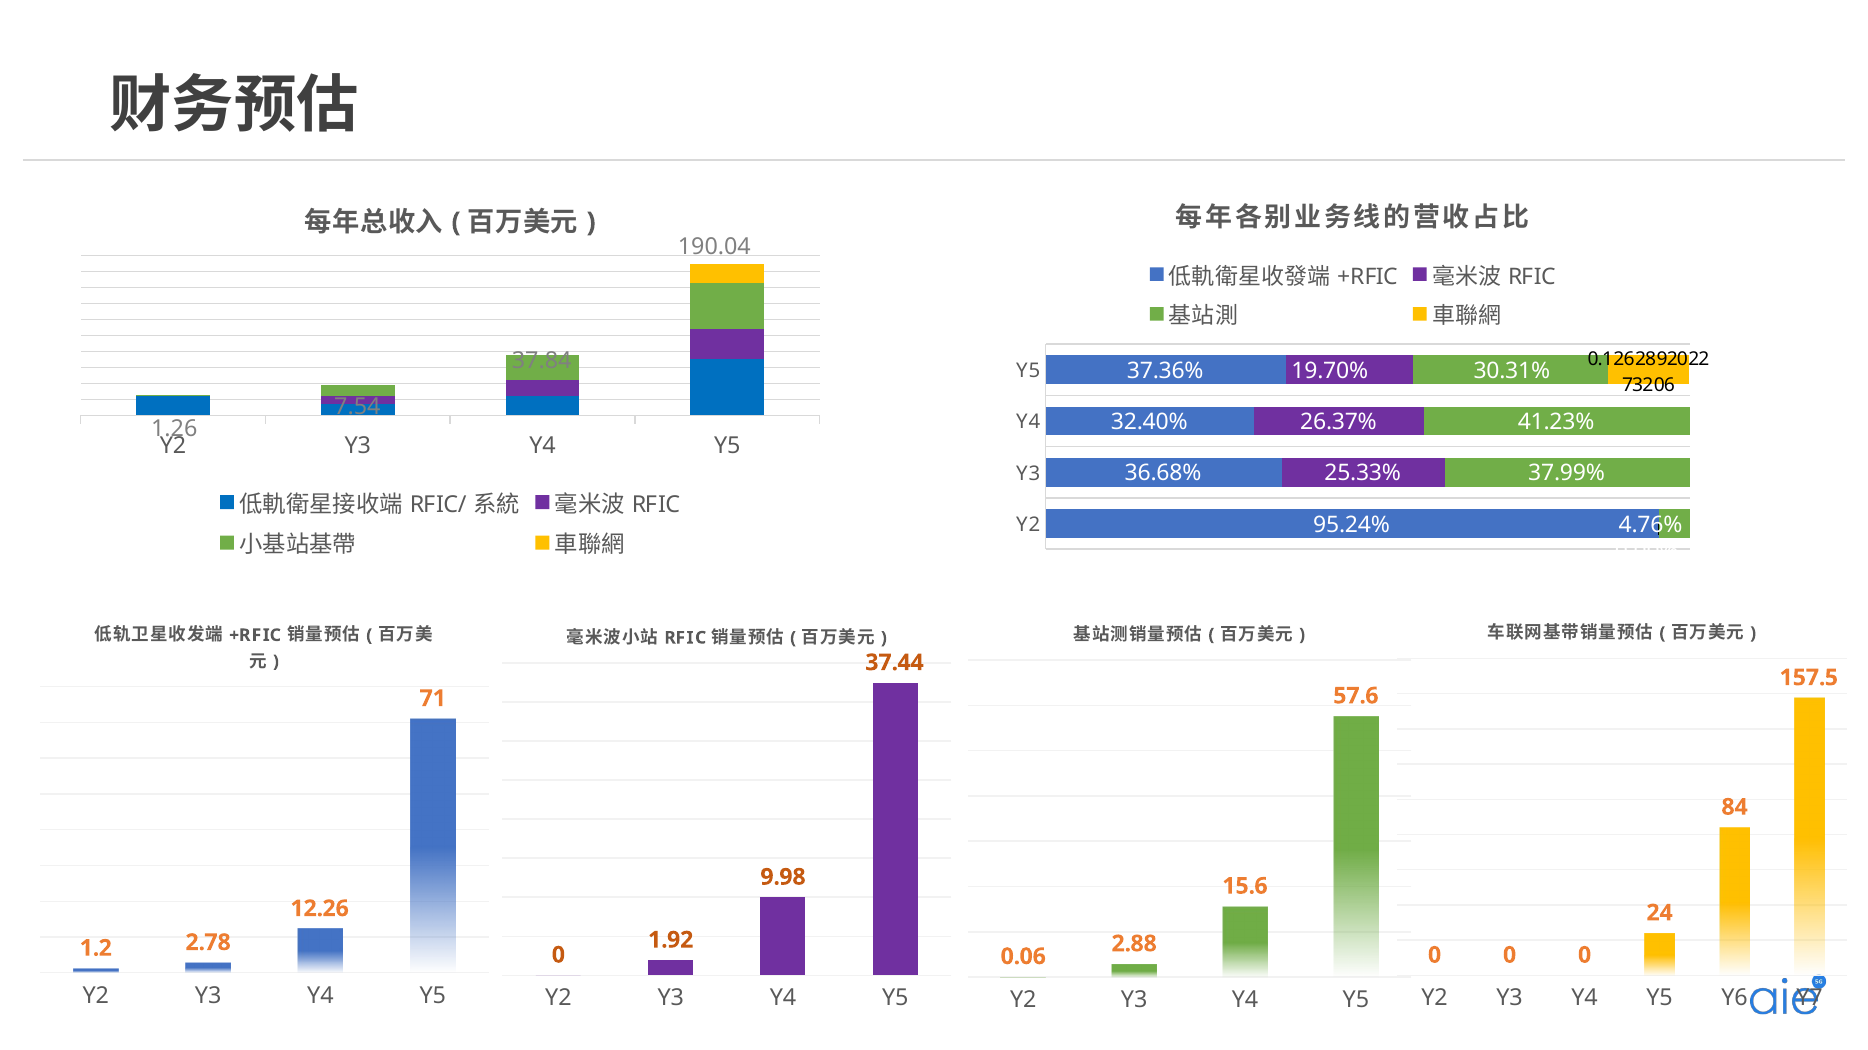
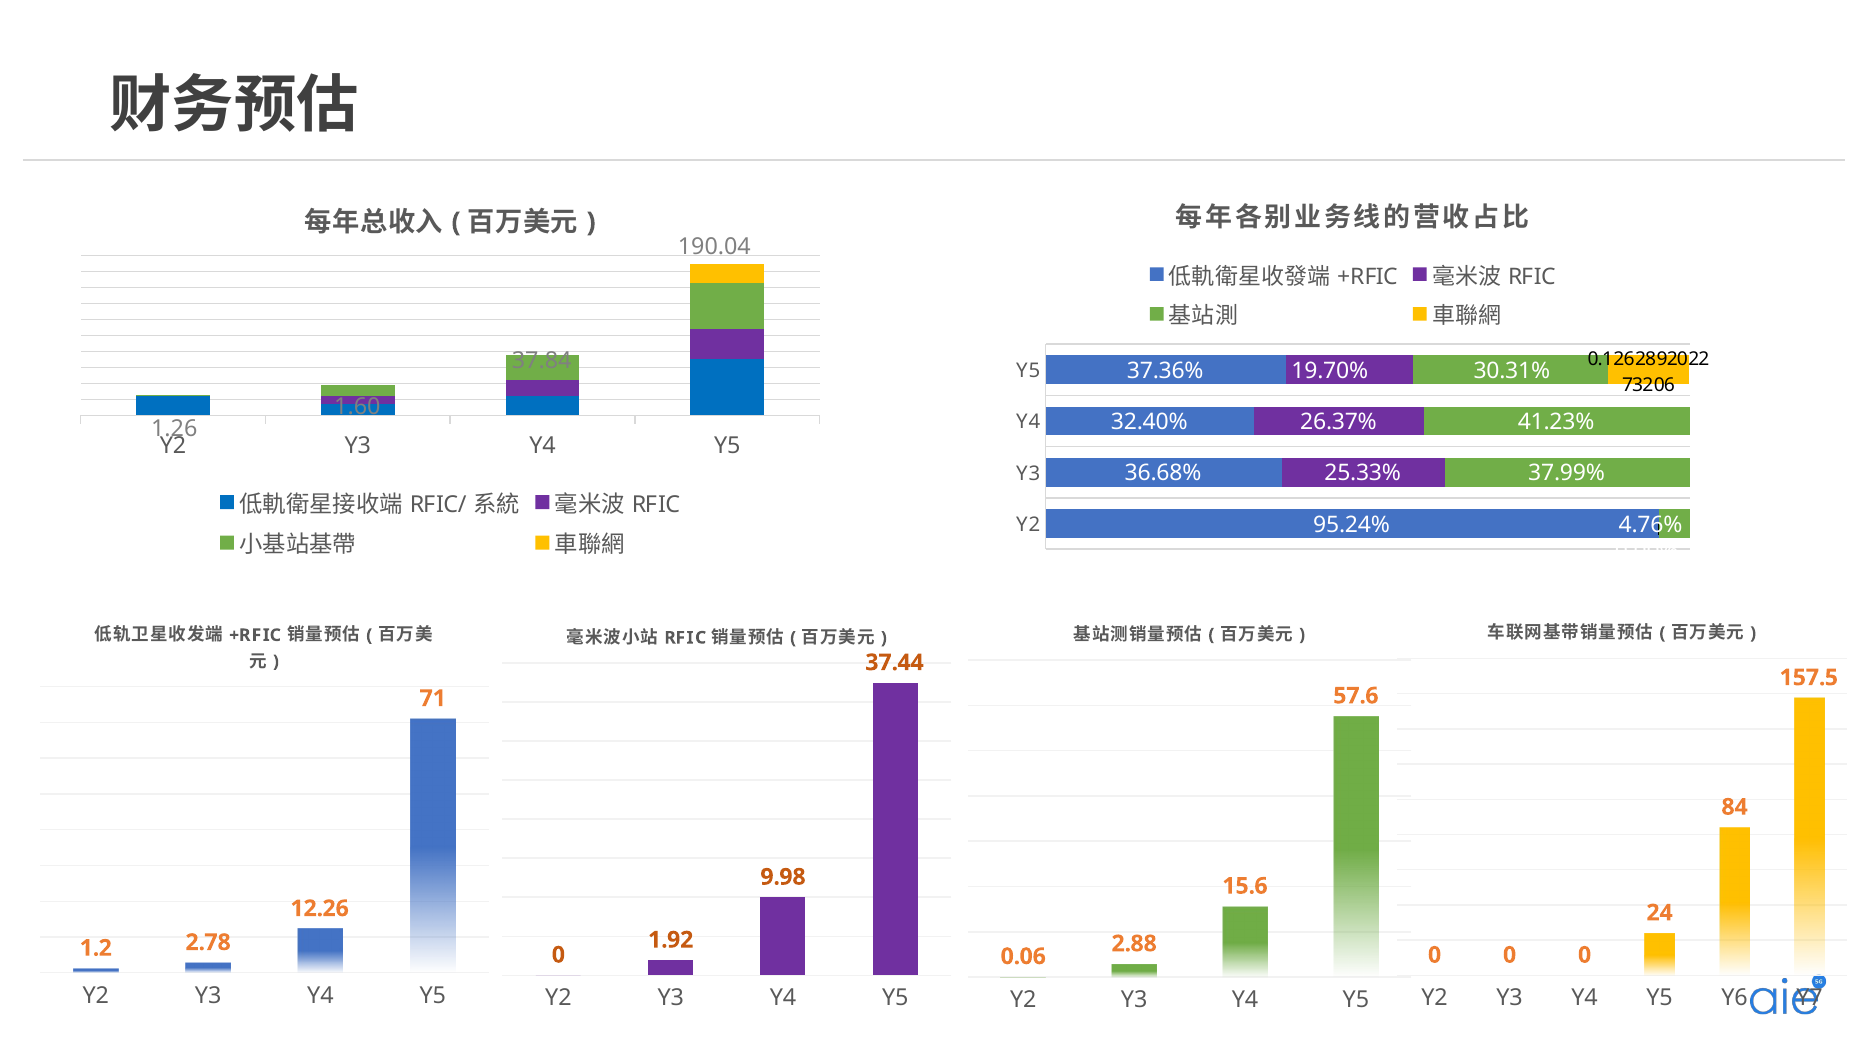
7.54: 7.54 -> 1.60
